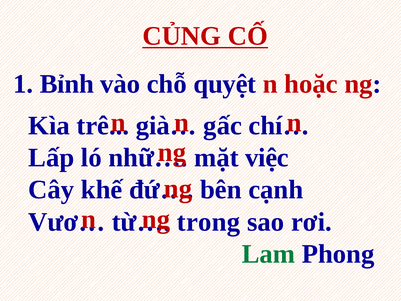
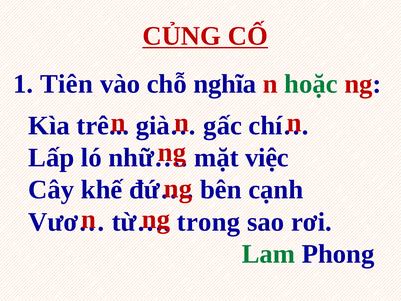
Bỉnh: Bỉnh -> Tiên
quyệt: quyệt -> nghĩa
hoặc colour: red -> green
